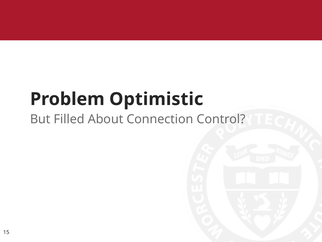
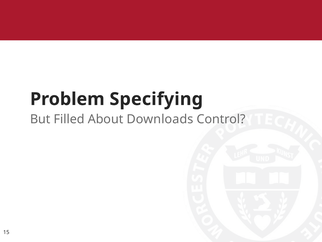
Optimistic: Optimistic -> Specifying
Connection: Connection -> Downloads
